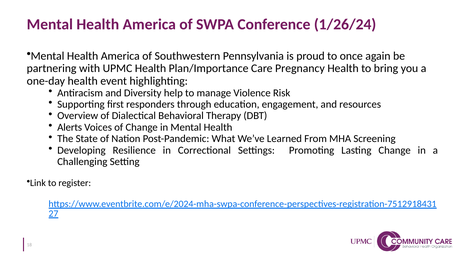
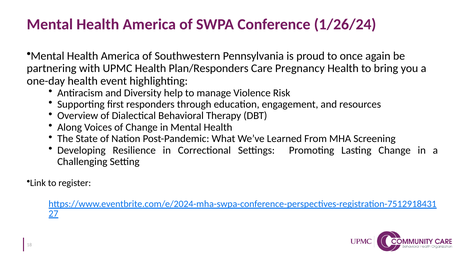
Plan/Importance: Plan/Importance -> Plan/Responders
Alerts: Alerts -> Along
